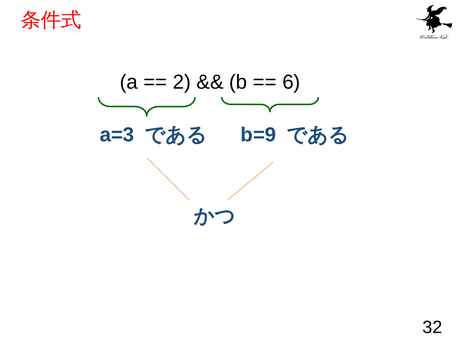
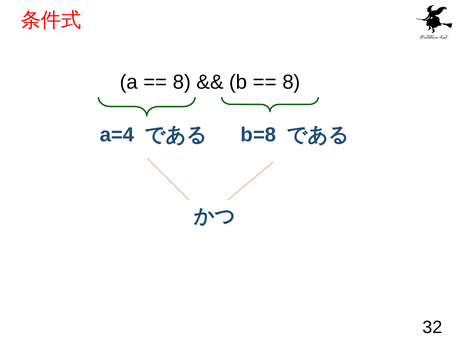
2 at (182, 82): 2 -> 8
6 at (291, 82): 6 -> 8
a=3: a=3 -> a=4
b=9: b=9 -> b=8
